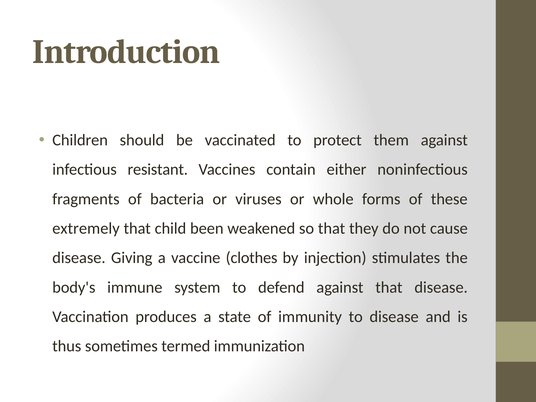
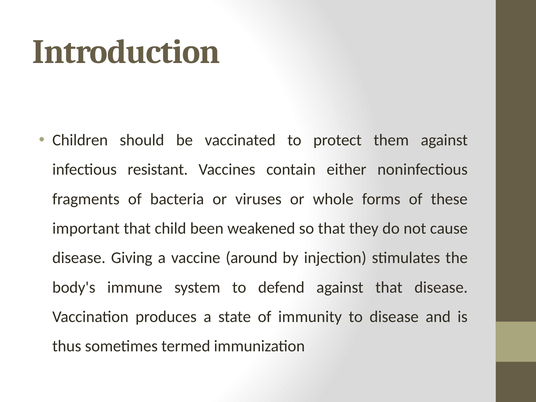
extremely: extremely -> important
clothes: clothes -> around
